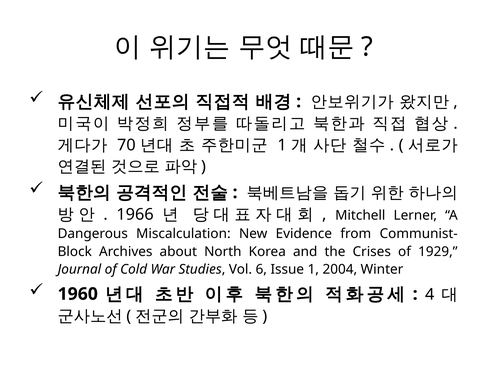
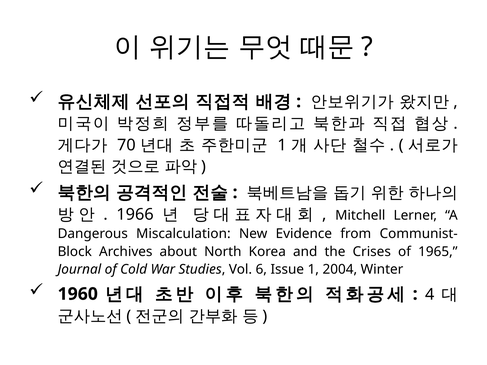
1929: 1929 -> 1965
